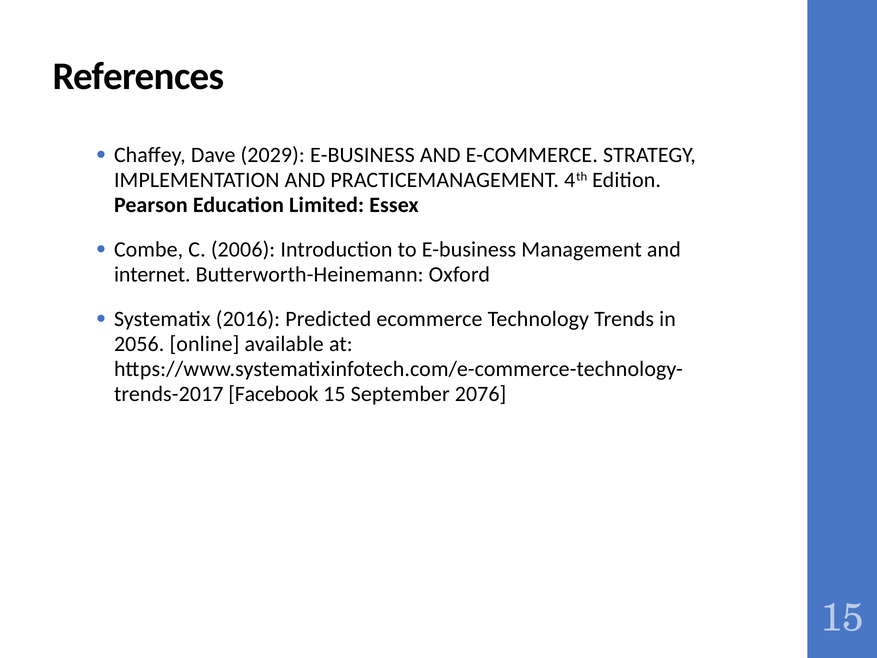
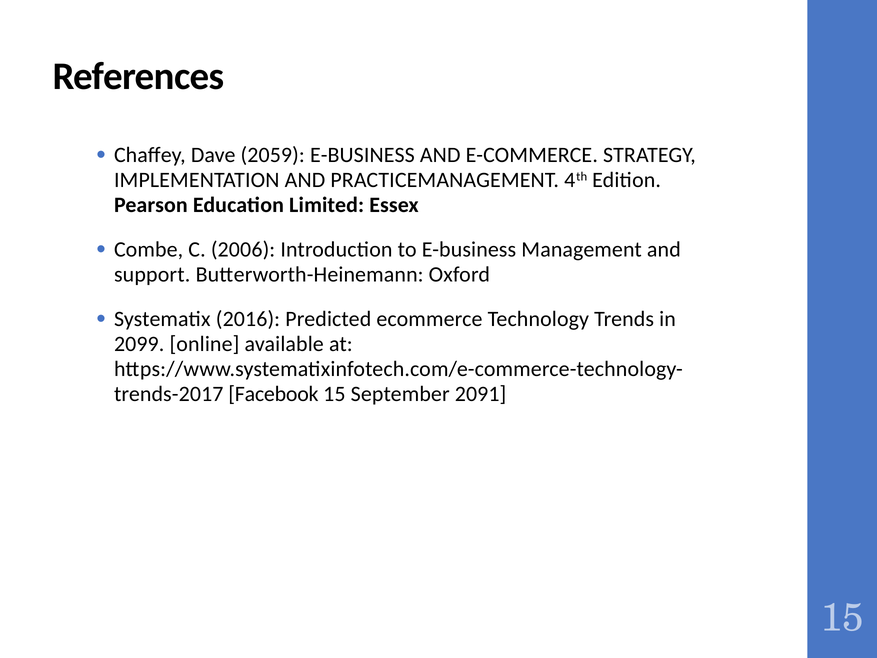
2029: 2029 -> 2059
internet: internet -> support
2056: 2056 -> 2099
2076: 2076 -> 2091
